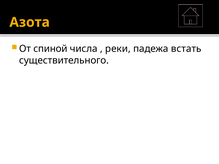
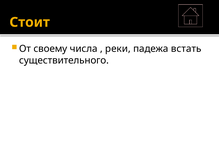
Азота: Азота -> Стоит
спиной: спиной -> своему
